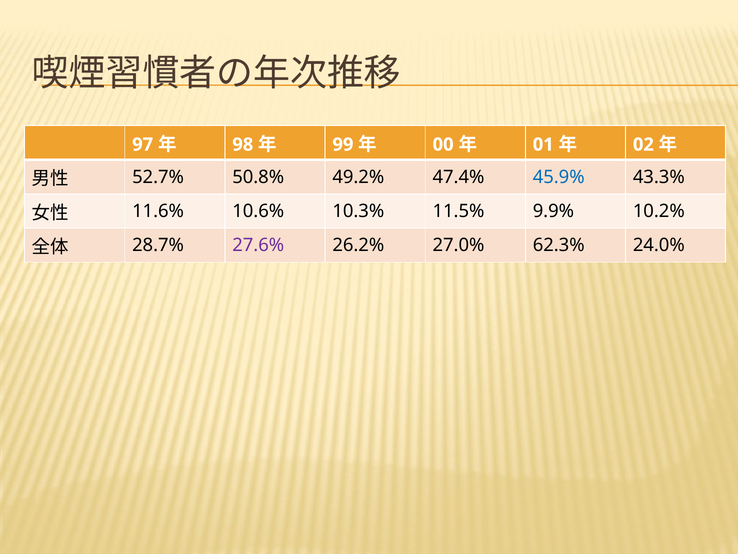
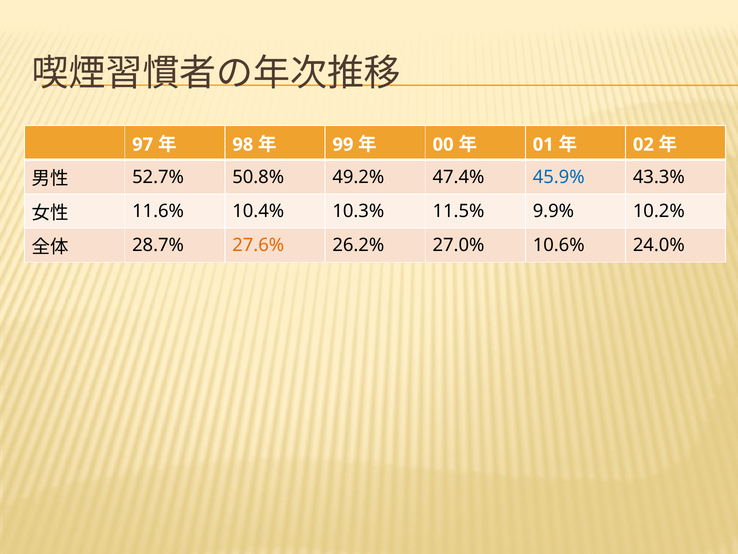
10.6%: 10.6% -> 10.4%
27.6% colour: purple -> orange
62.3%: 62.3% -> 10.6%
